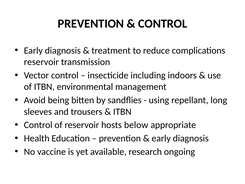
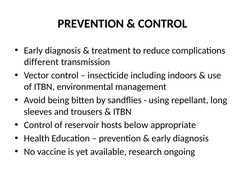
reservoir at (41, 62): reservoir -> different
